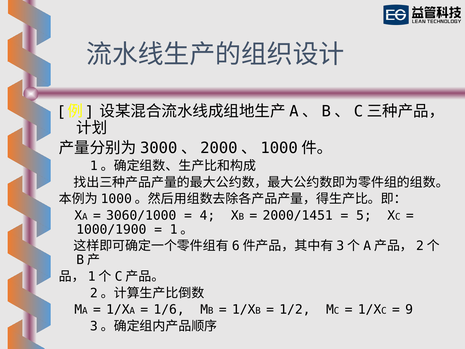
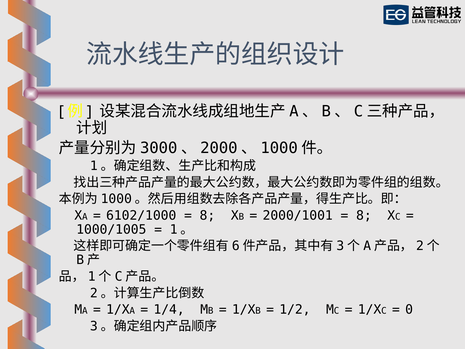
3060/1000: 3060/1000 -> 6102/1000
4 at (207, 215): 4 -> 8
2000/1451: 2000/1451 -> 2000/1001
5 at (364, 215): 5 -> 8
1000/1900: 1000/1900 -> 1000/1005
1/6: 1/6 -> 1/4
9: 9 -> 0
